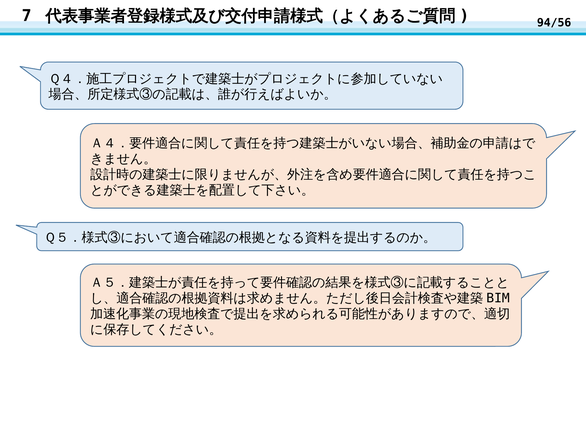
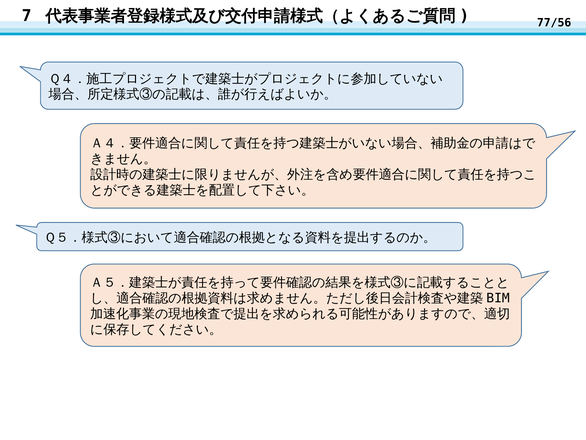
94/56: 94/56 -> 77/56
